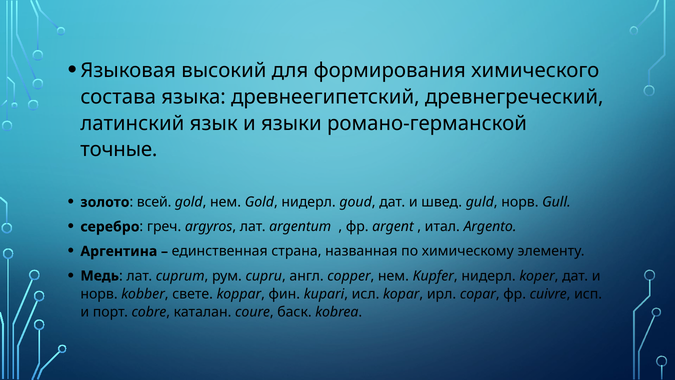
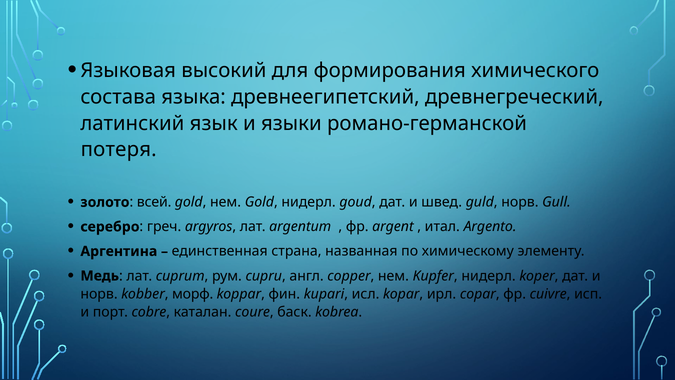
точные: точные -> потеря
свете: свете -> морф
